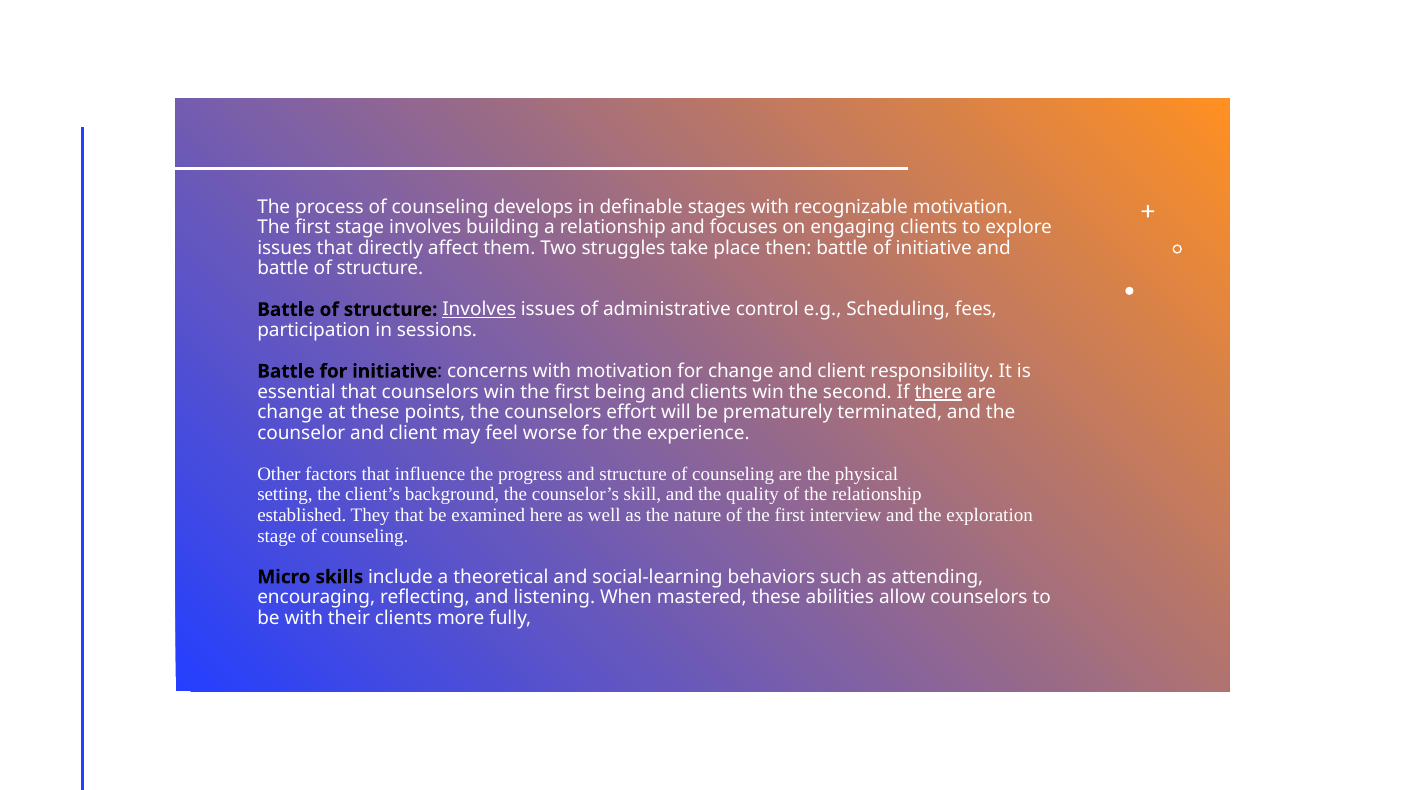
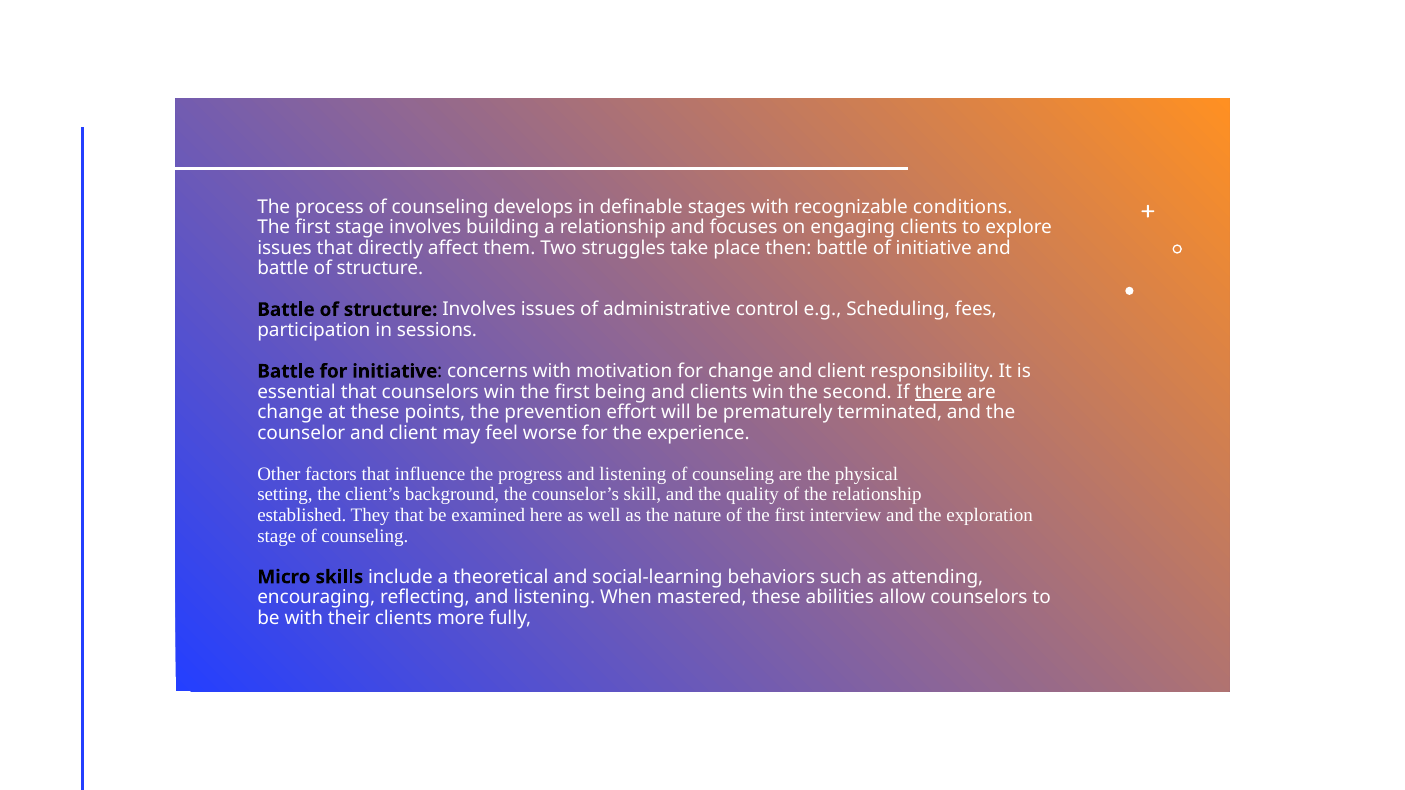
recognizable motivation: motivation -> conditions
Involves at (479, 310) underline: present -> none
the counselors: counselors -> prevention
progress and structure: structure -> listening
